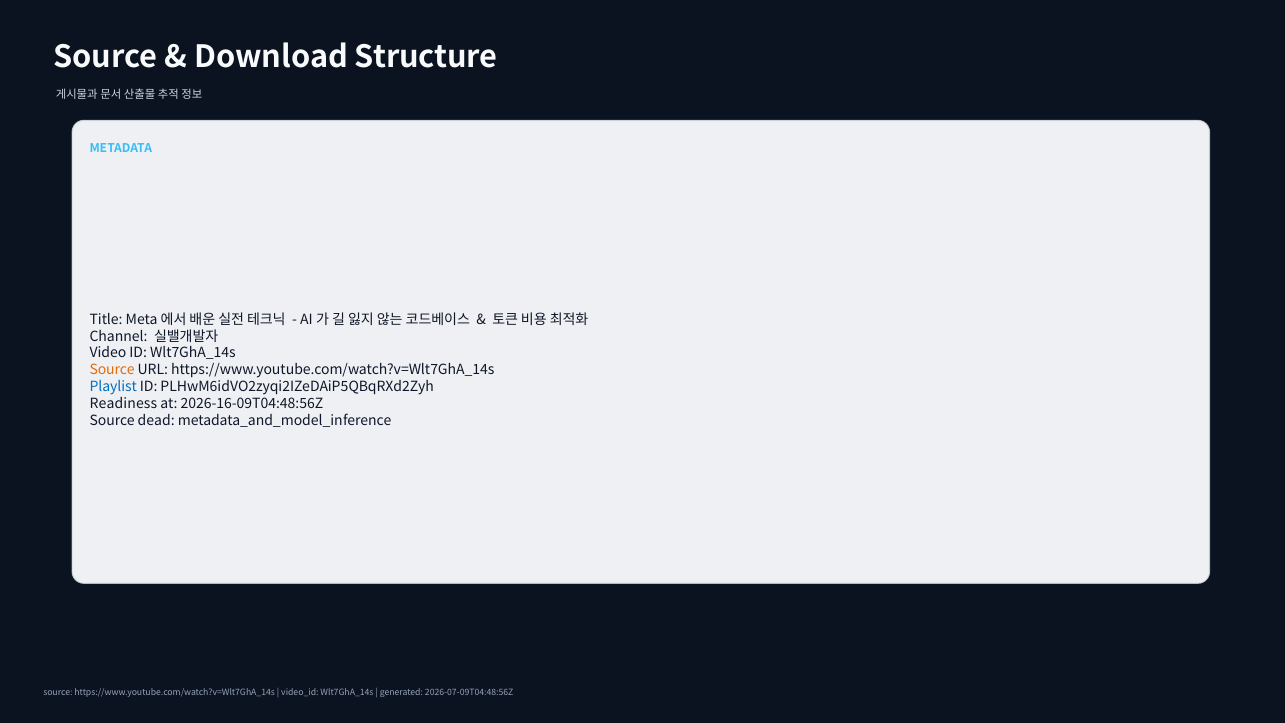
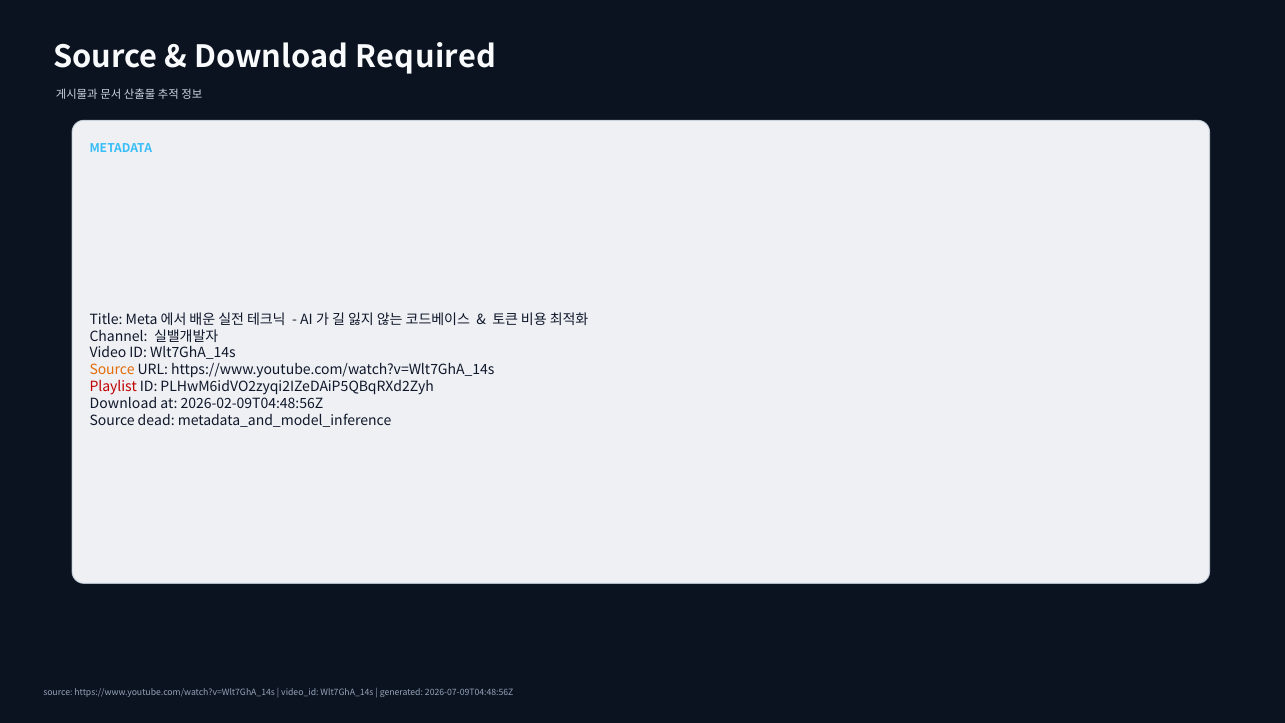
Structure: Structure -> Required
Playlist colour: blue -> red
Readiness at (123, 404): Readiness -> Download
2026-16-09T04:48:56Z: 2026-16-09T04:48:56Z -> 2026-02-09T04:48:56Z
